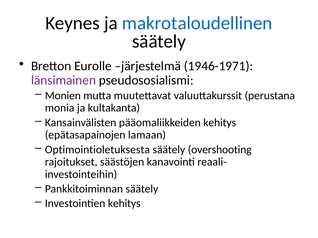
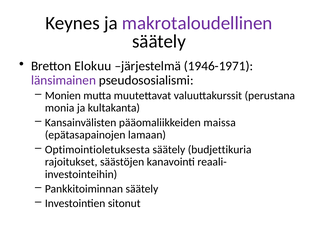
makrotaloudellinen colour: blue -> purple
Eurolle: Eurolle -> Elokuu
pääomaliikkeiden kehitys: kehitys -> maissa
overshooting: overshooting -> budjettikuria
Investointien kehitys: kehitys -> sitonut
